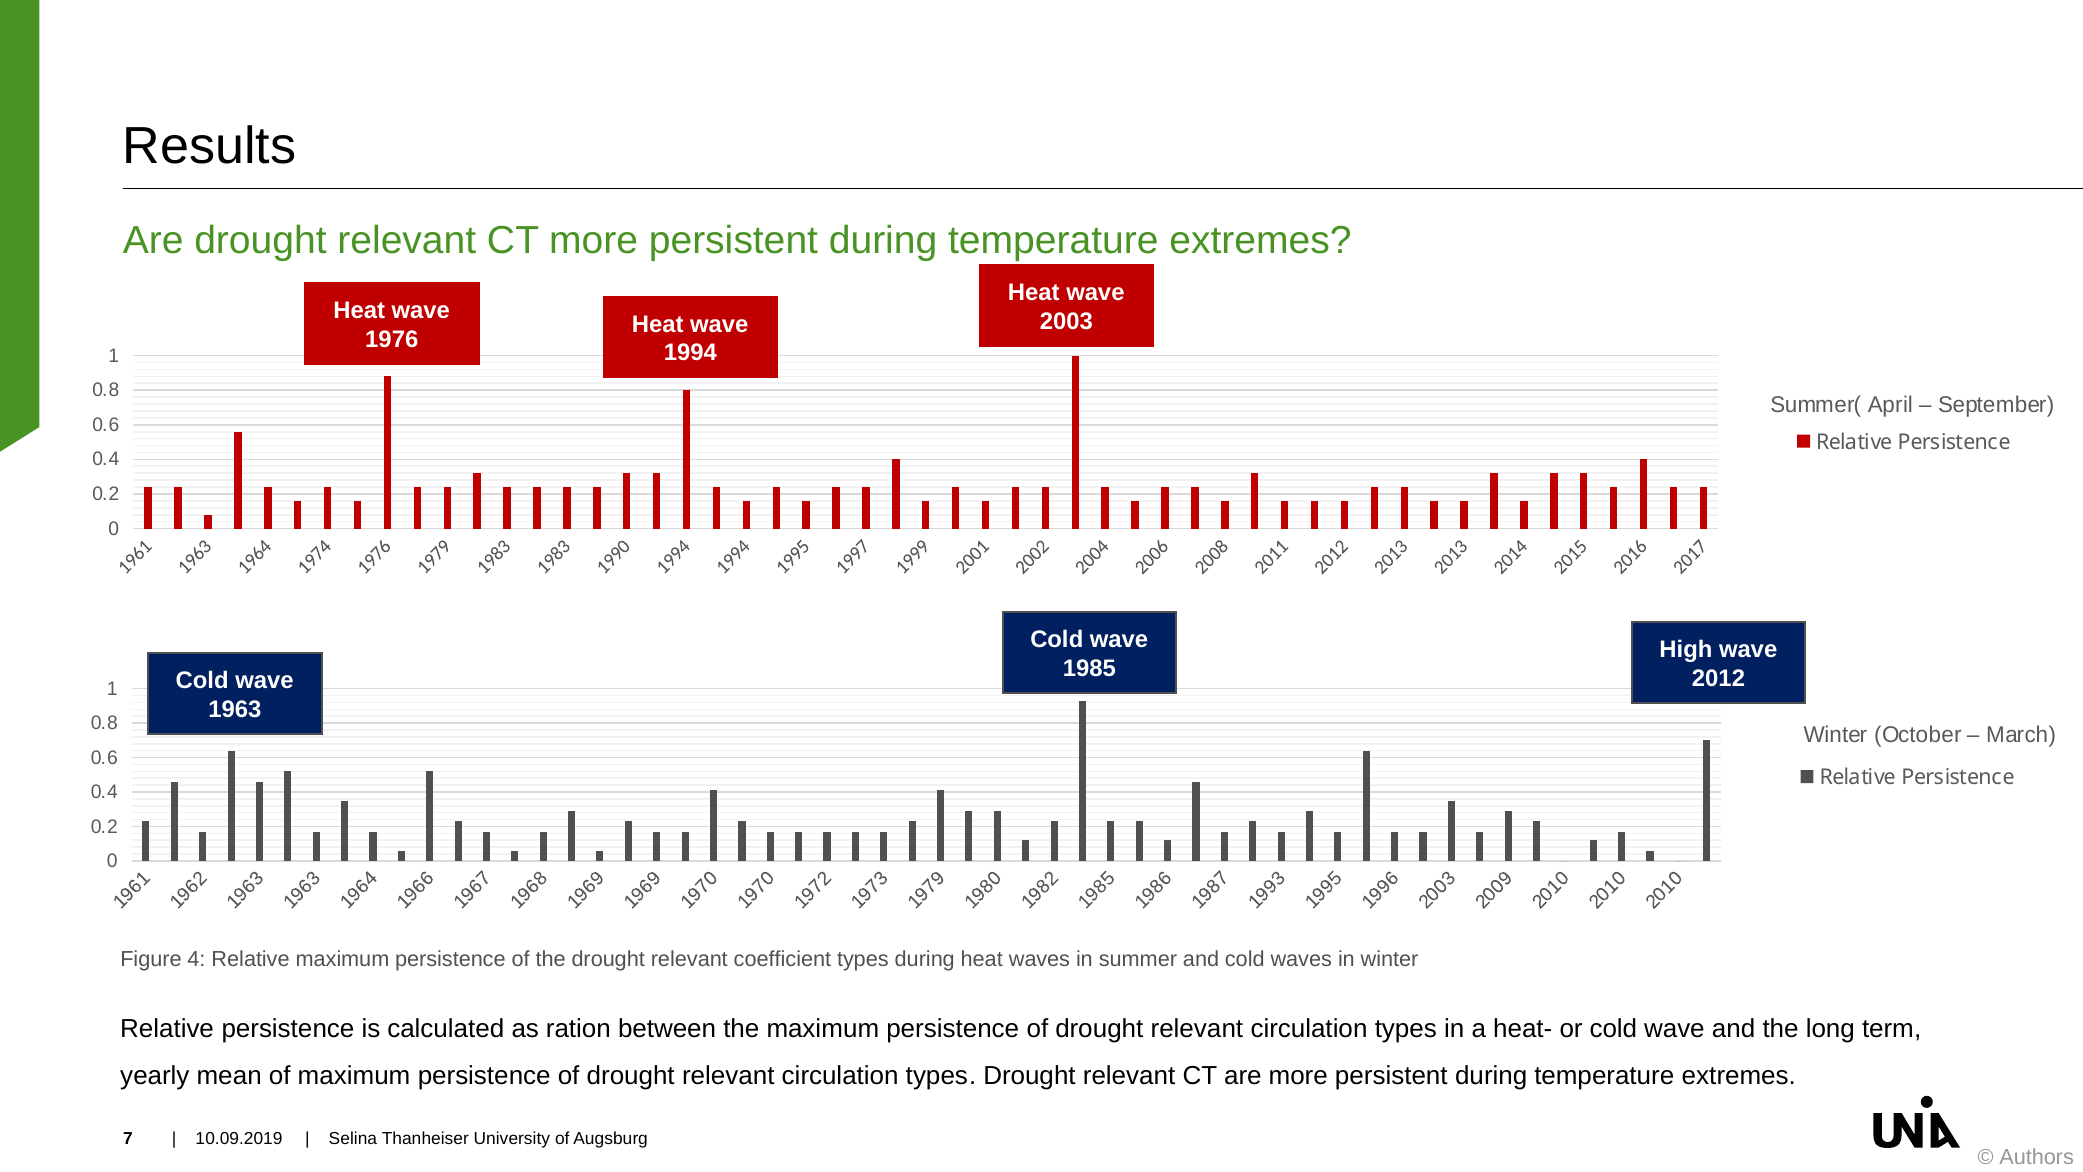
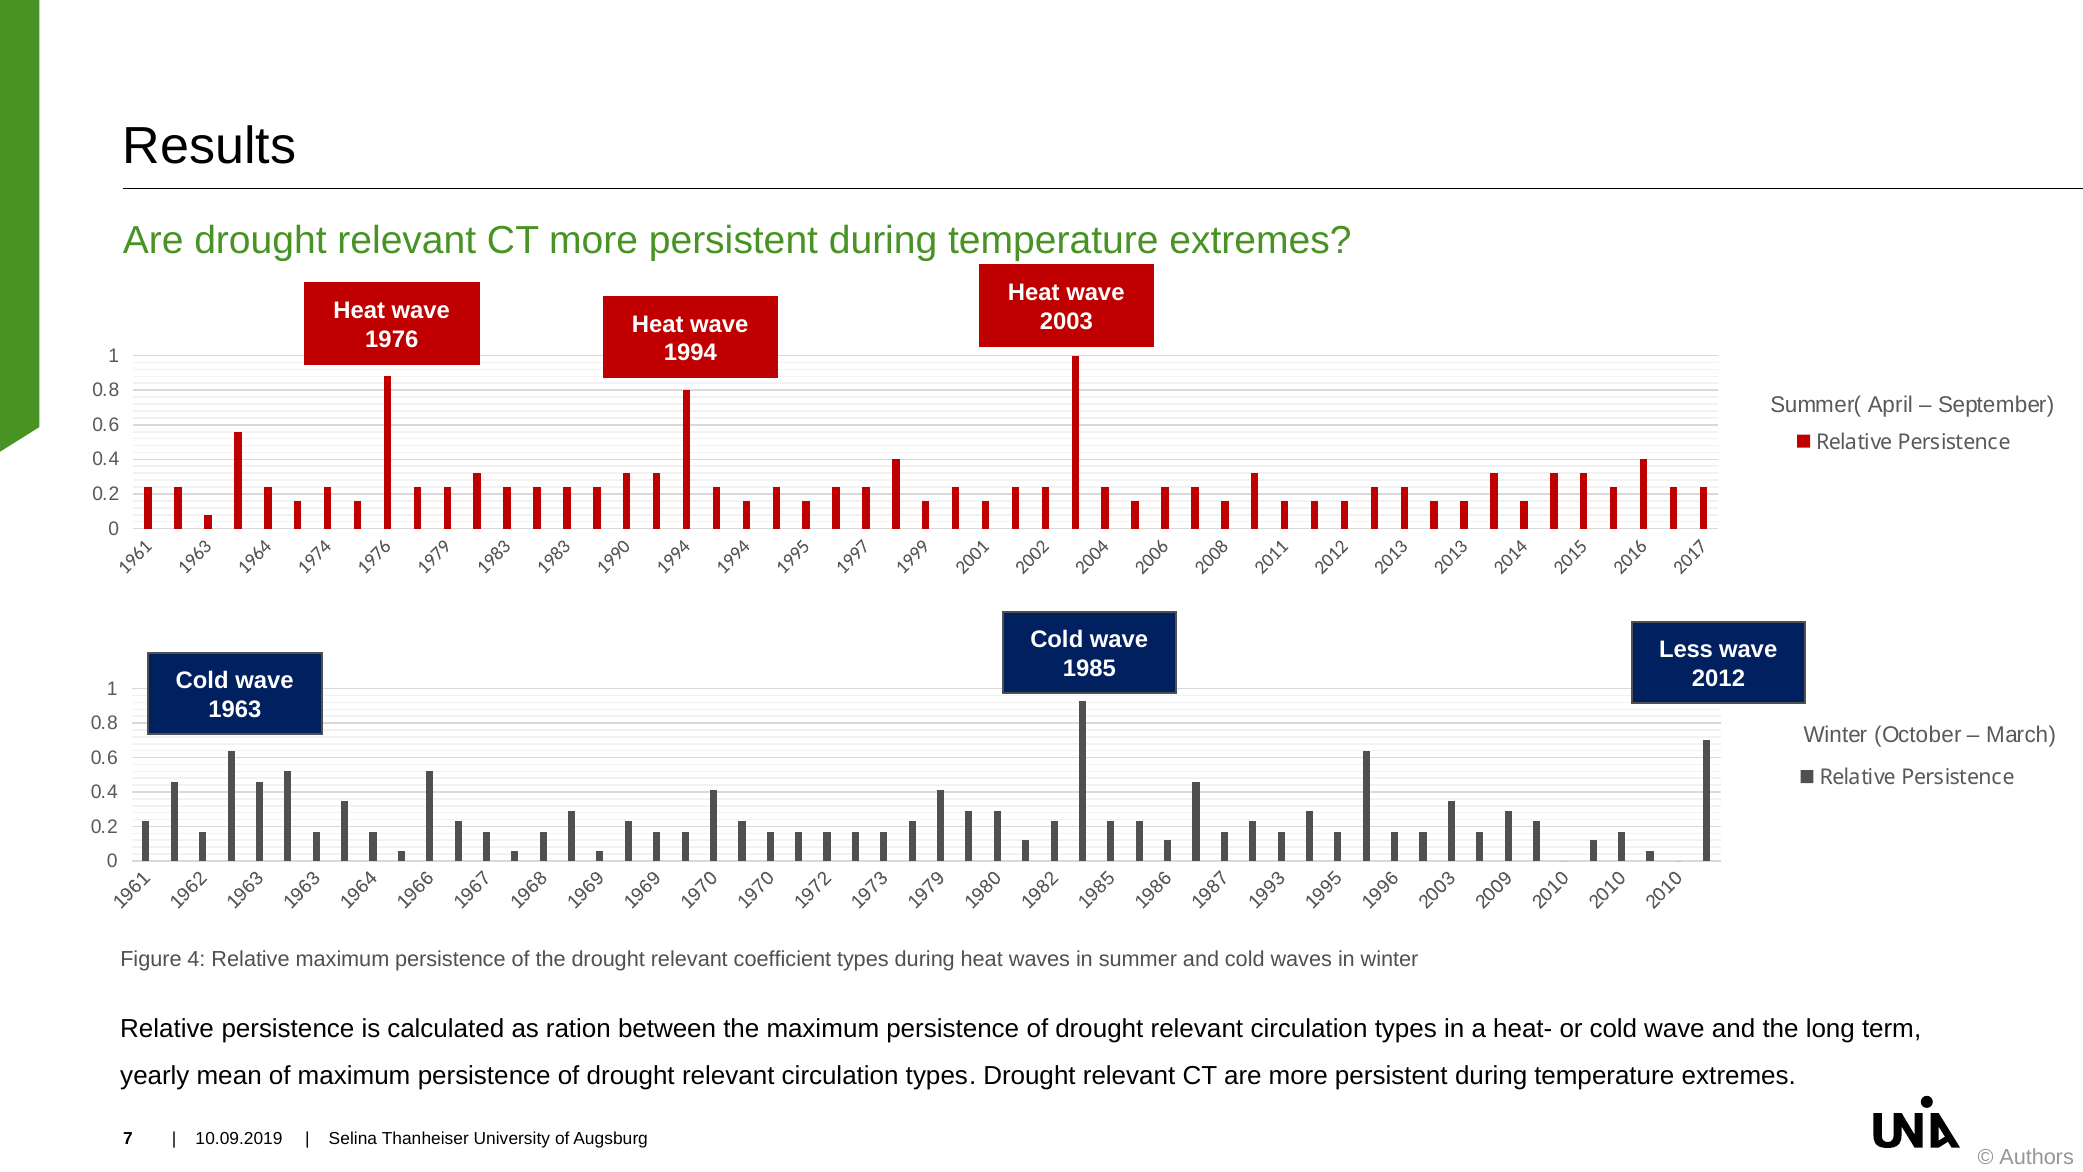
High: High -> Less
